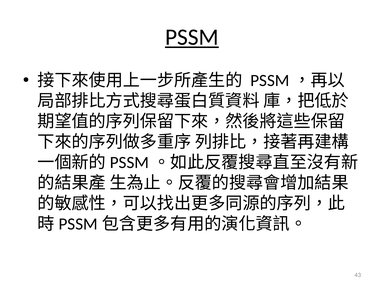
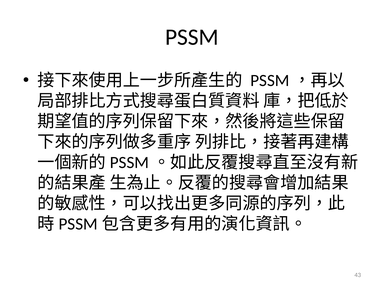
PSSM underline: present -> none
